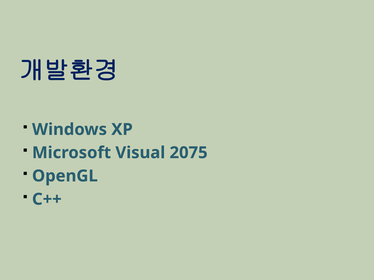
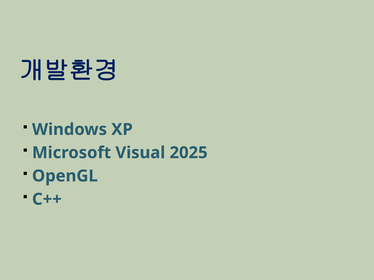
2075: 2075 -> 2025
